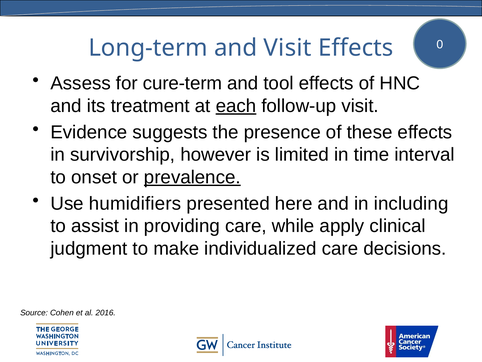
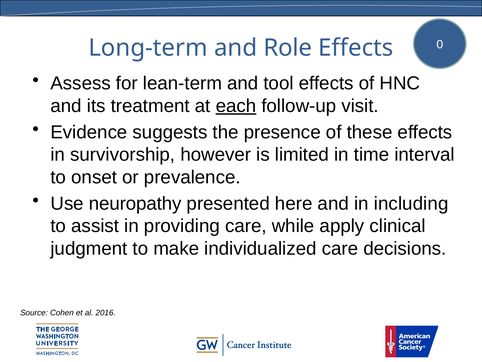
and Visit: Visit -> Role
cure-term: cure-term -> lean-term
prevalence underline: present -> none
humidifiers: humidifiers -> neuropathy
